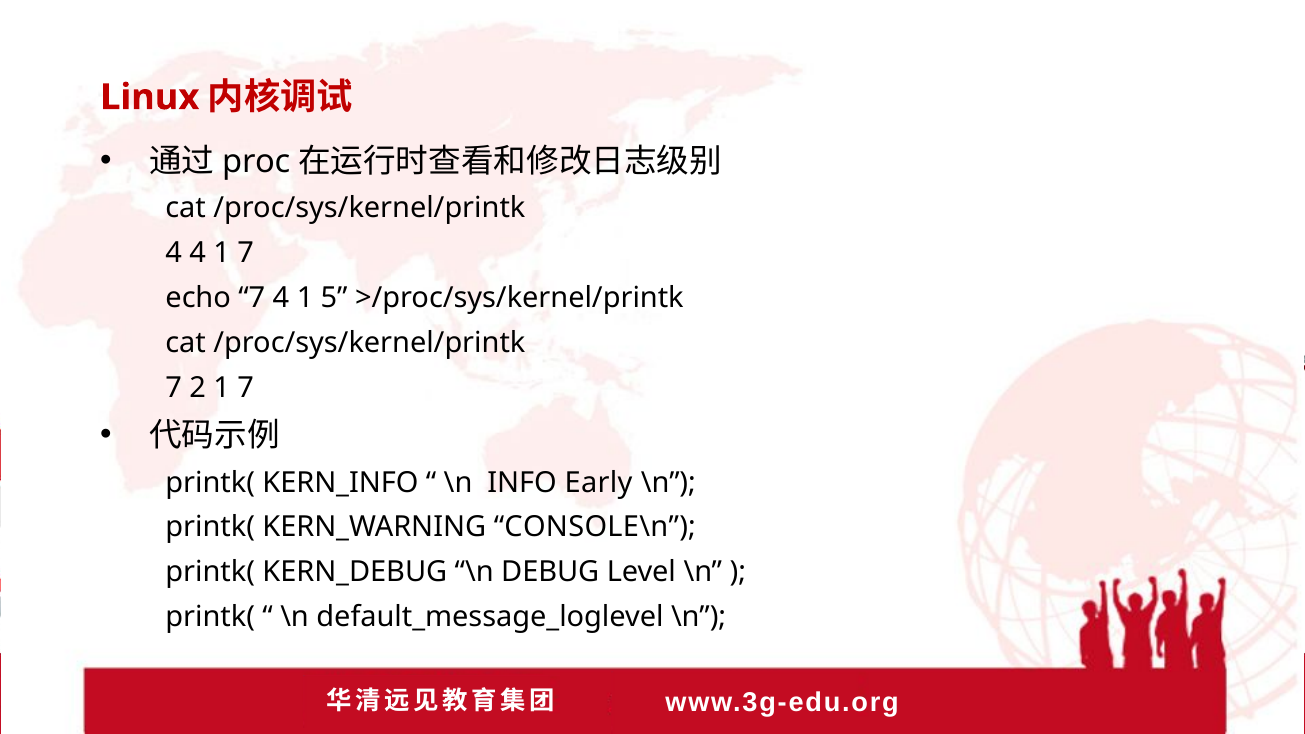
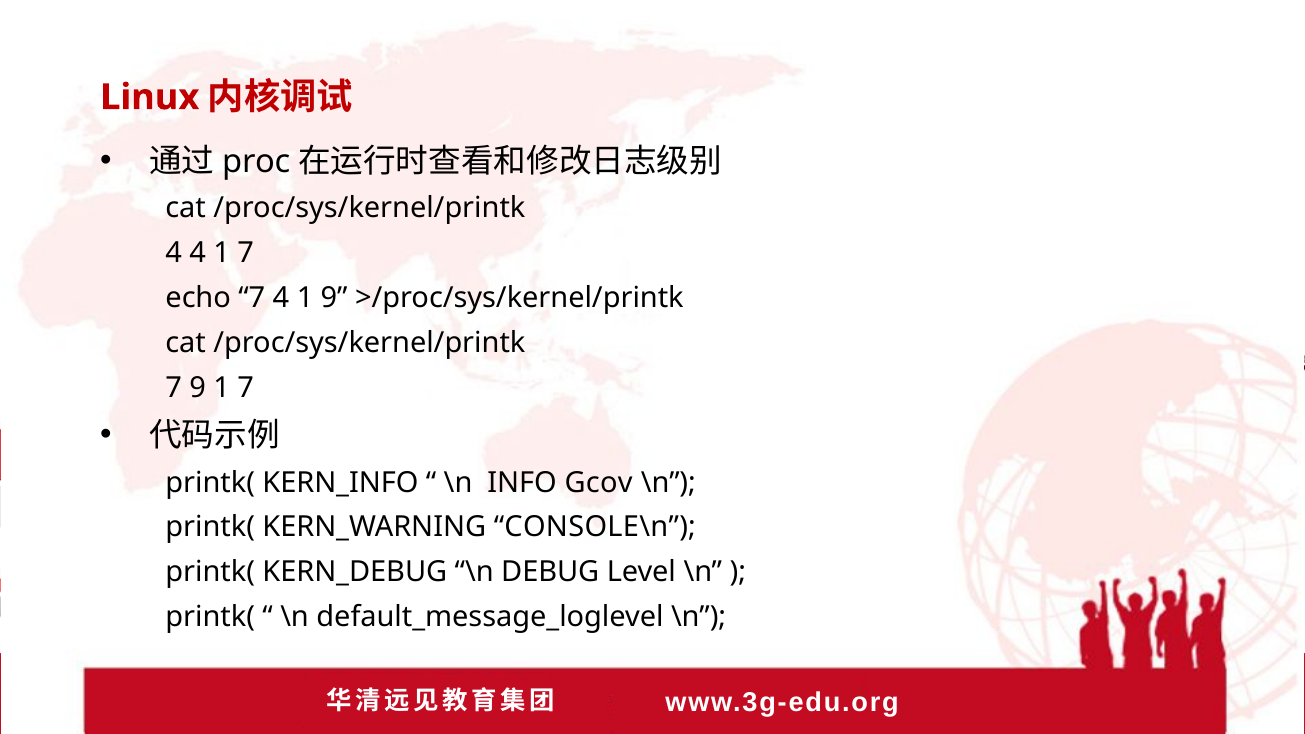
1 5: 5 -> 9
7 2: 2 -> 9
Early: Early -> Gcov
